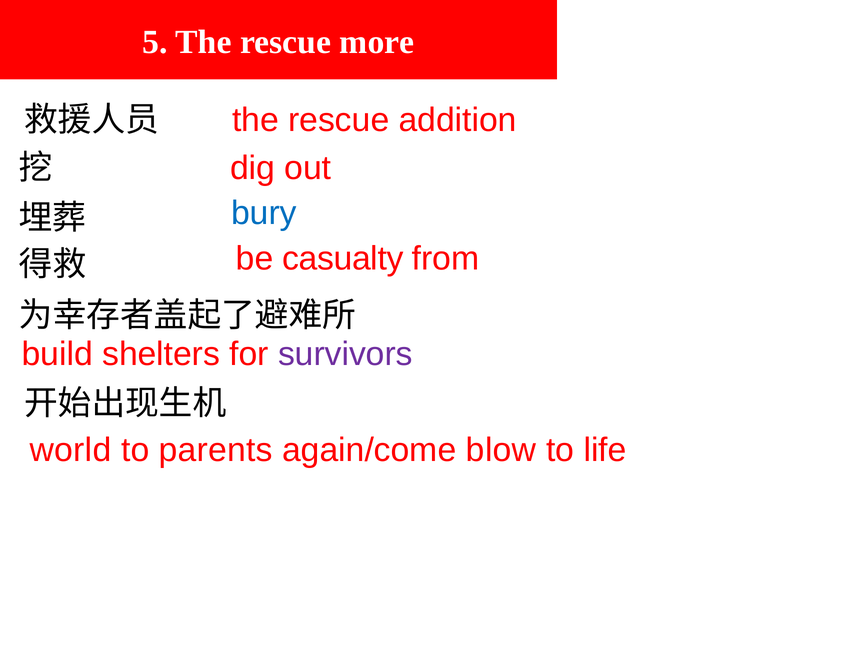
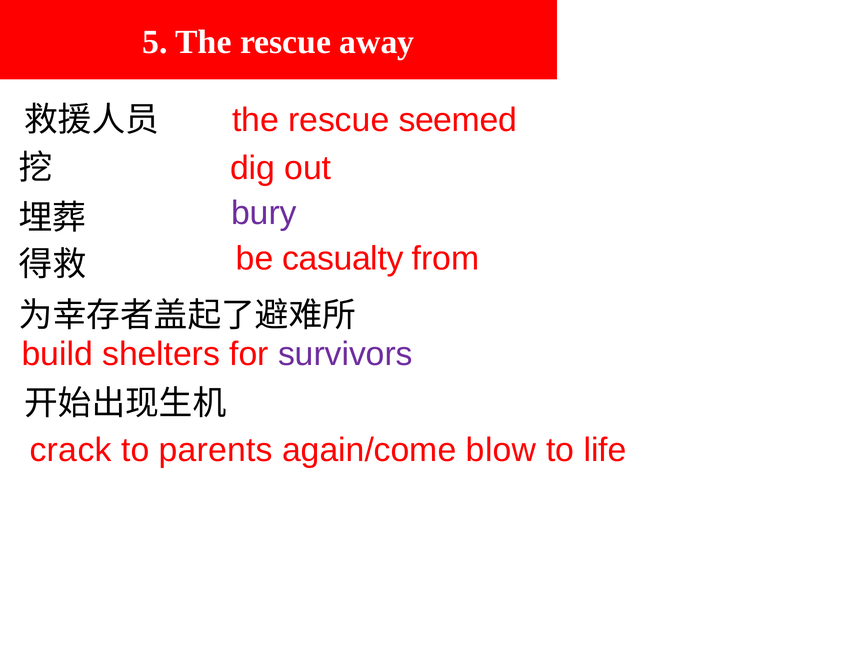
more: more -> away
addition: addition -> seemed
bury colour: blue -> purple
world: world -> crack
